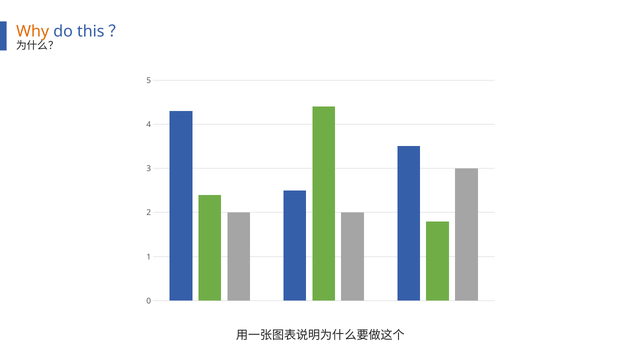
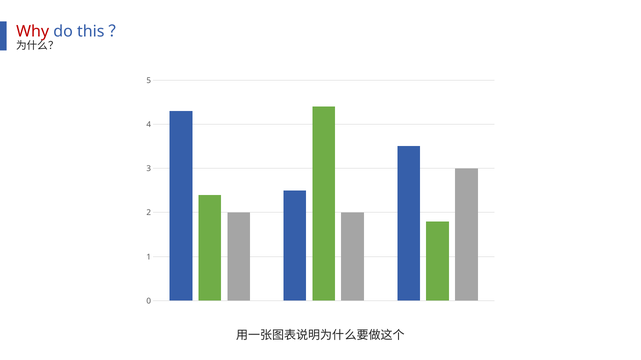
Why colour: orange -> red
